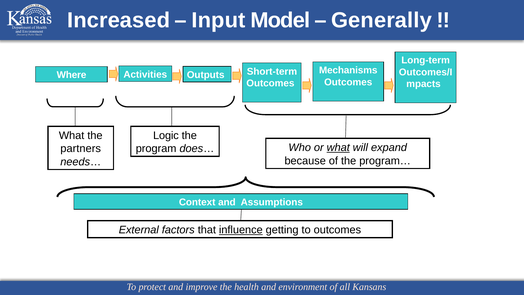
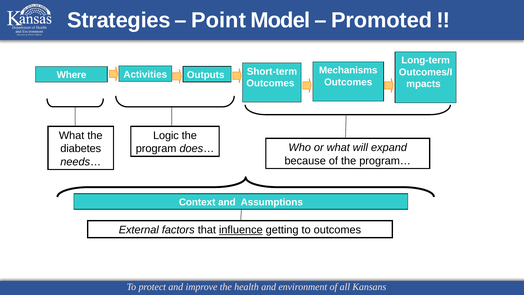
Increased: Increased -> Strategies
Input: Input -> Point
Generally: Generally -> Promoted
partners: partners -> diabetes
what at (338, 148) underline: present -> none
